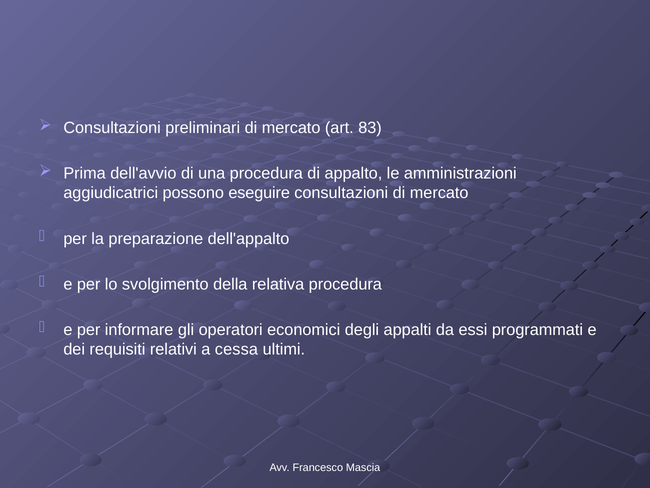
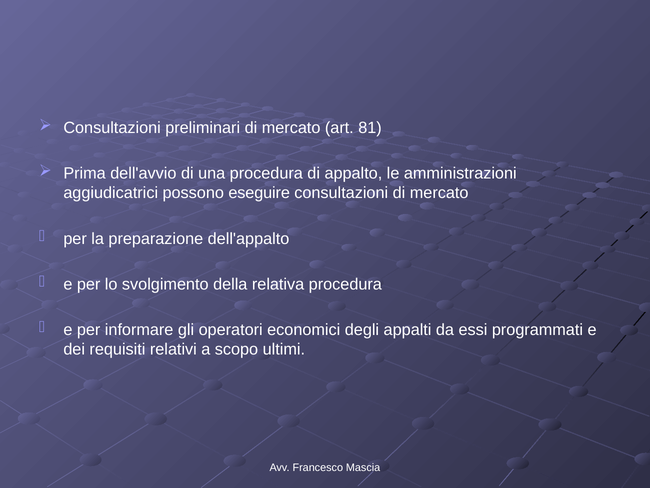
83: 83 -> 81
cessa: cessa -> scopo
